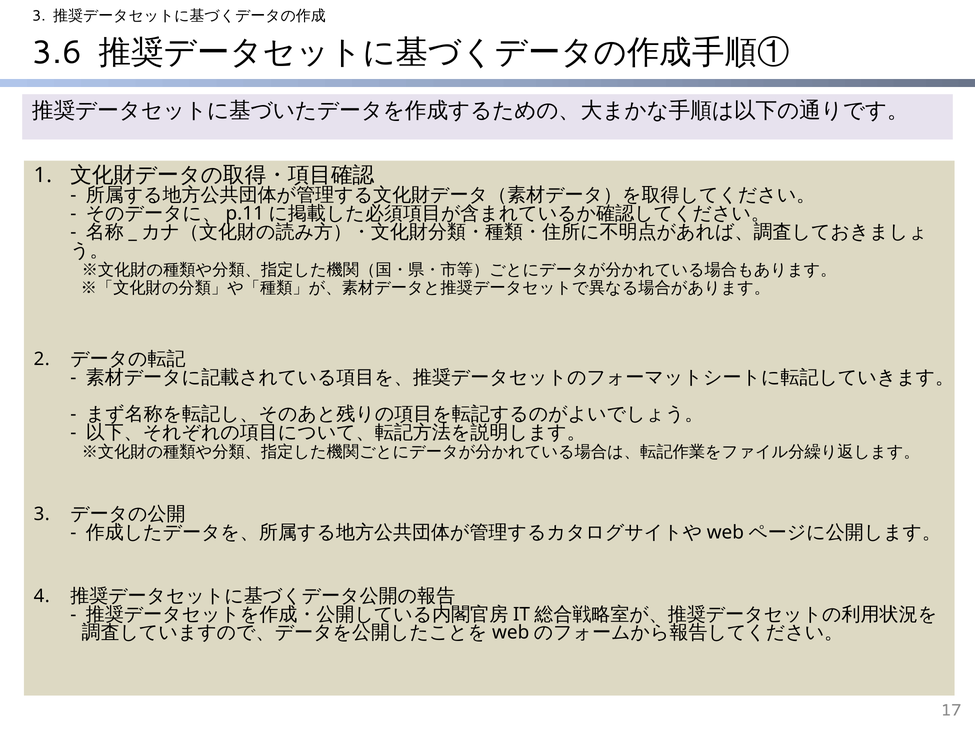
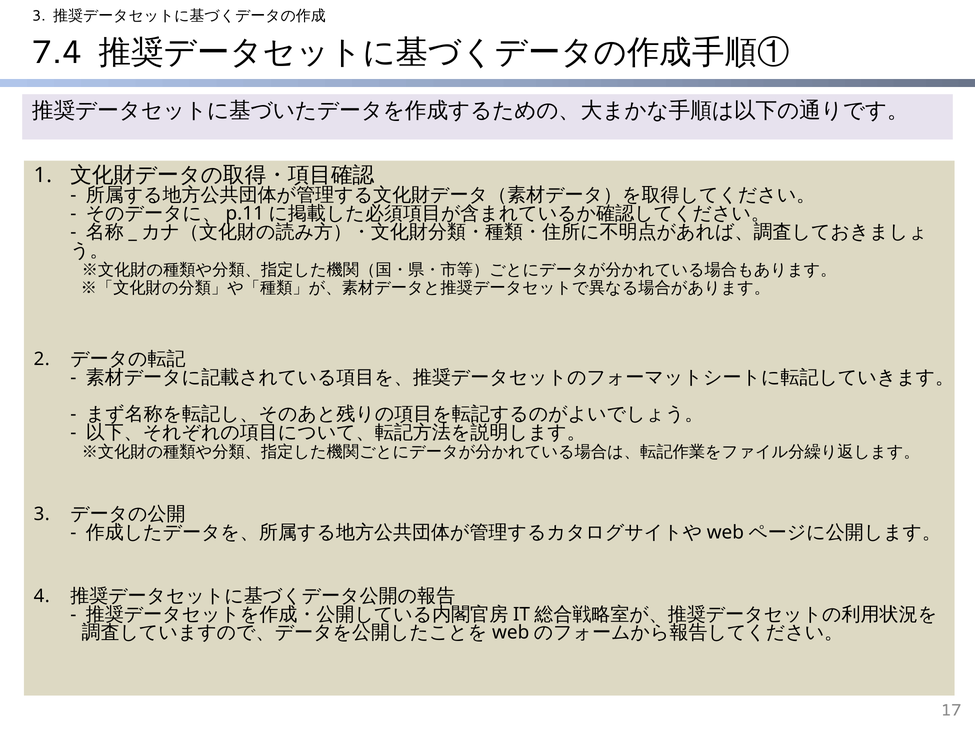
3.6: 3.6 -> 7.4
